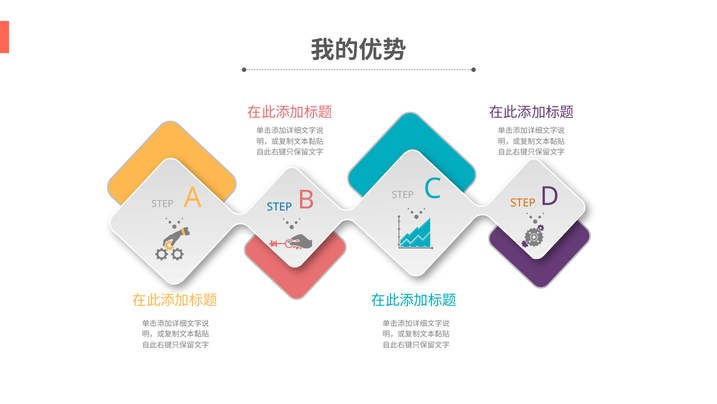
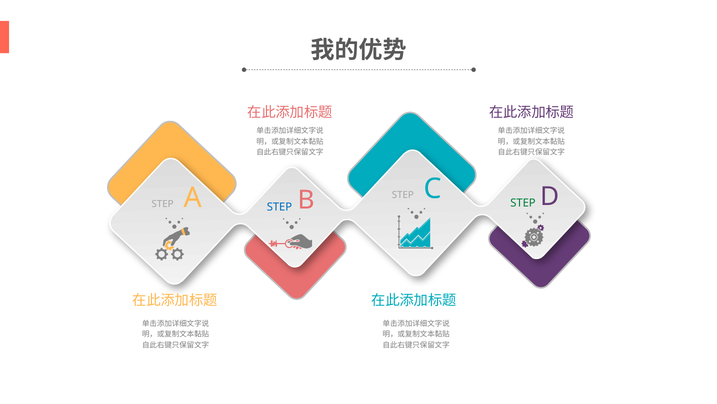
STEP at (523, 203) colour: orange -> green
